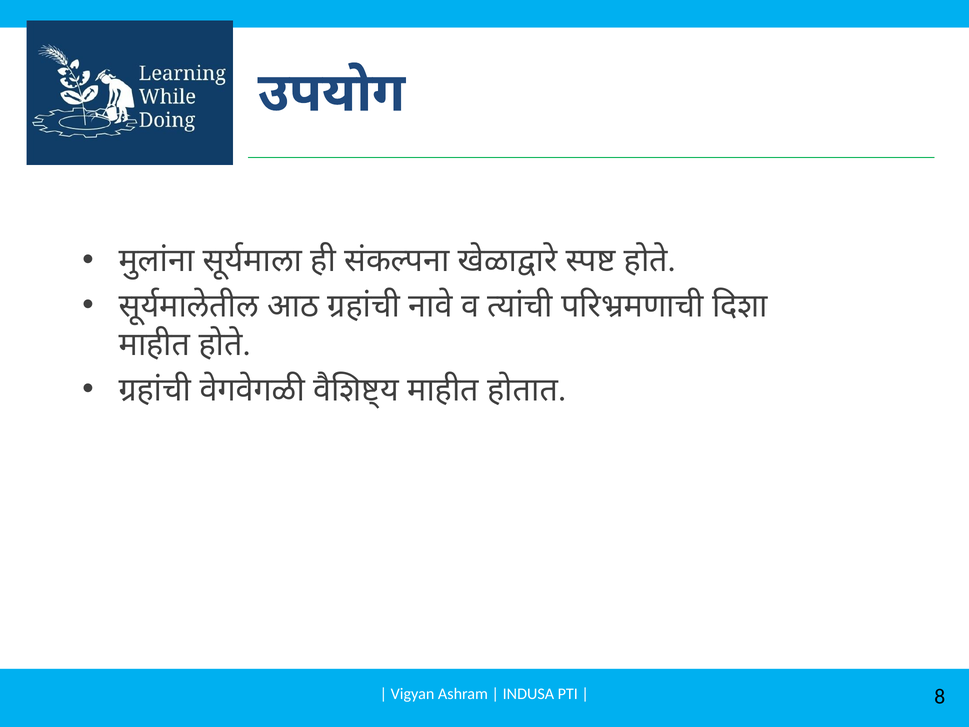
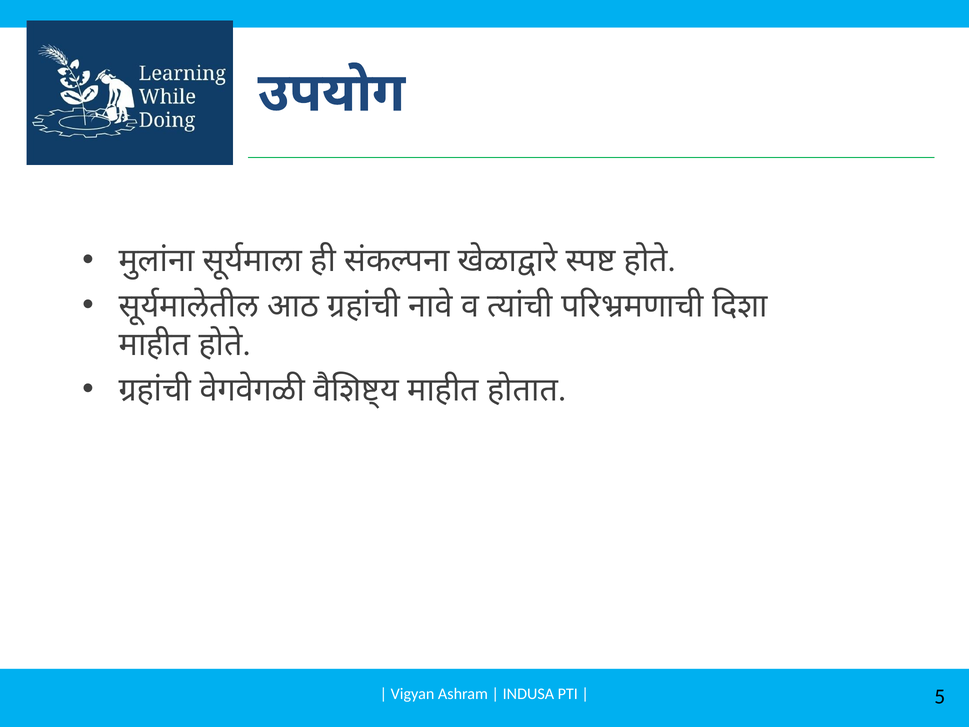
8: 8 -> 5
